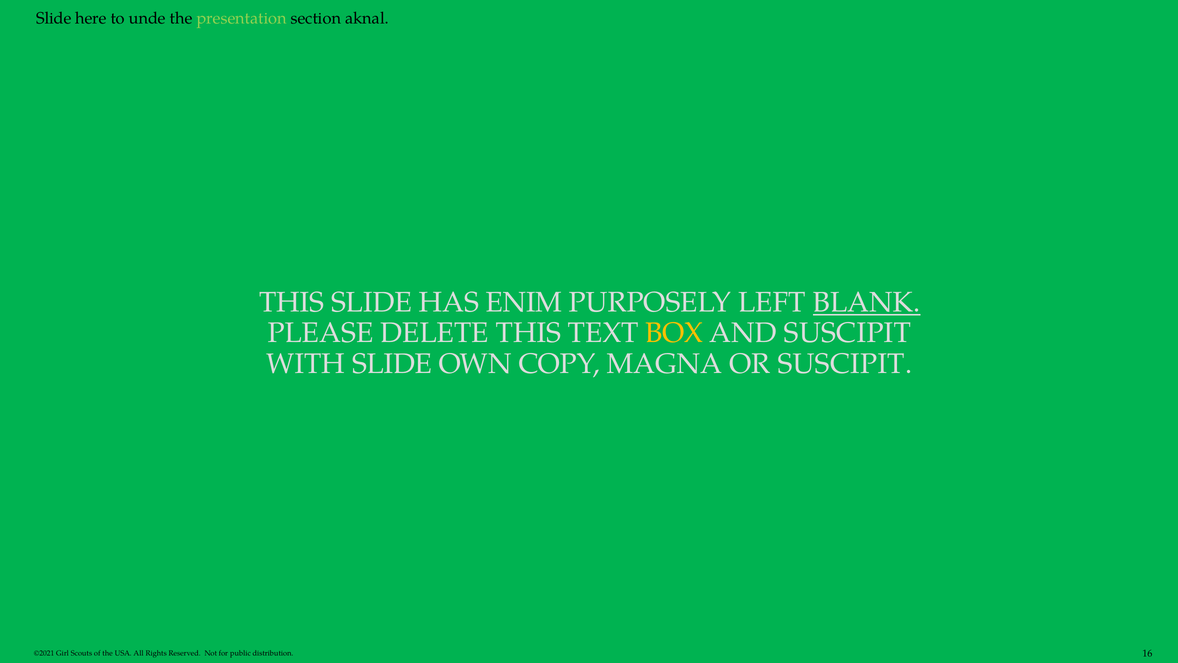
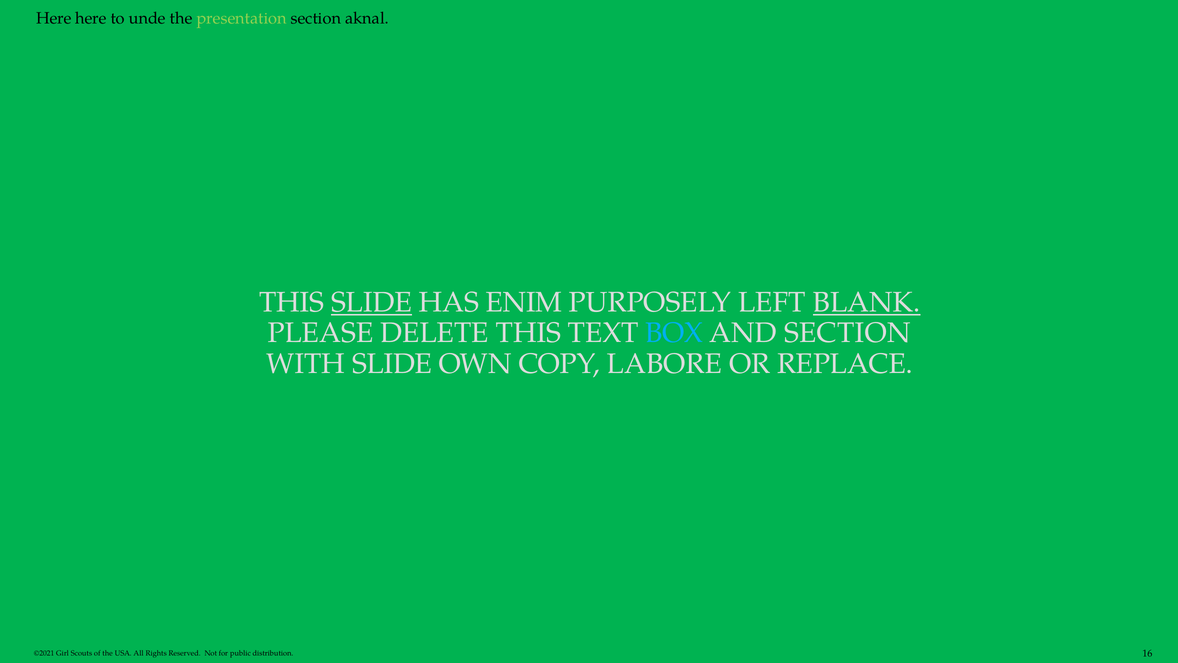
Slide at (54, 18): Slide -> Here
SLIDE at (372, 302) underline: none -> present
BOX colour: yellow -> light blue
AND SUSCIPIT: SUSCIPIT -> SECTION
MAGNA: MAGNA -> LABORE
OR SUSCIPIT: SUSCIPIT -> REPLACE
